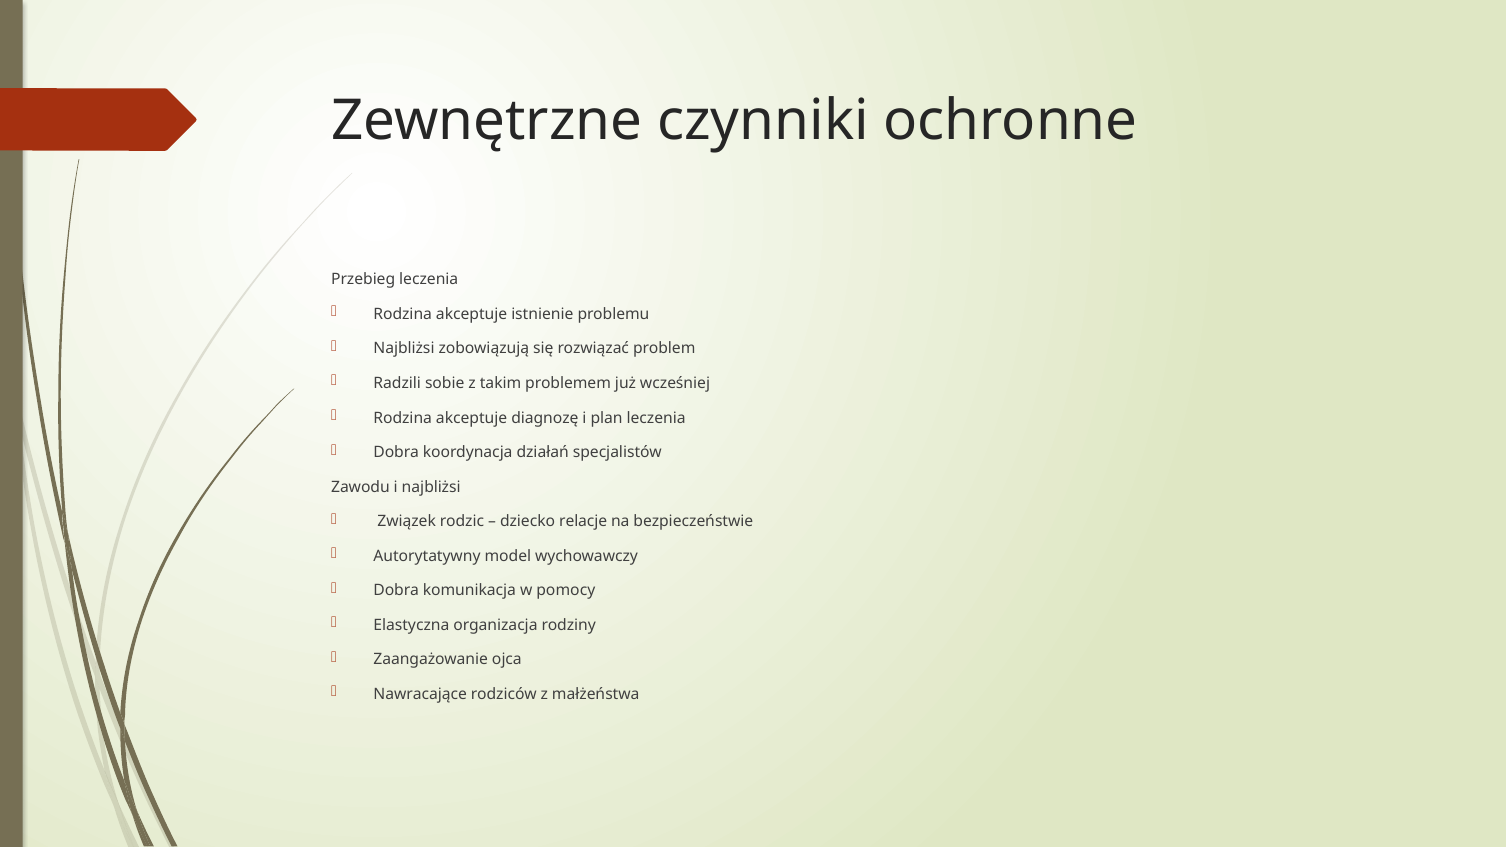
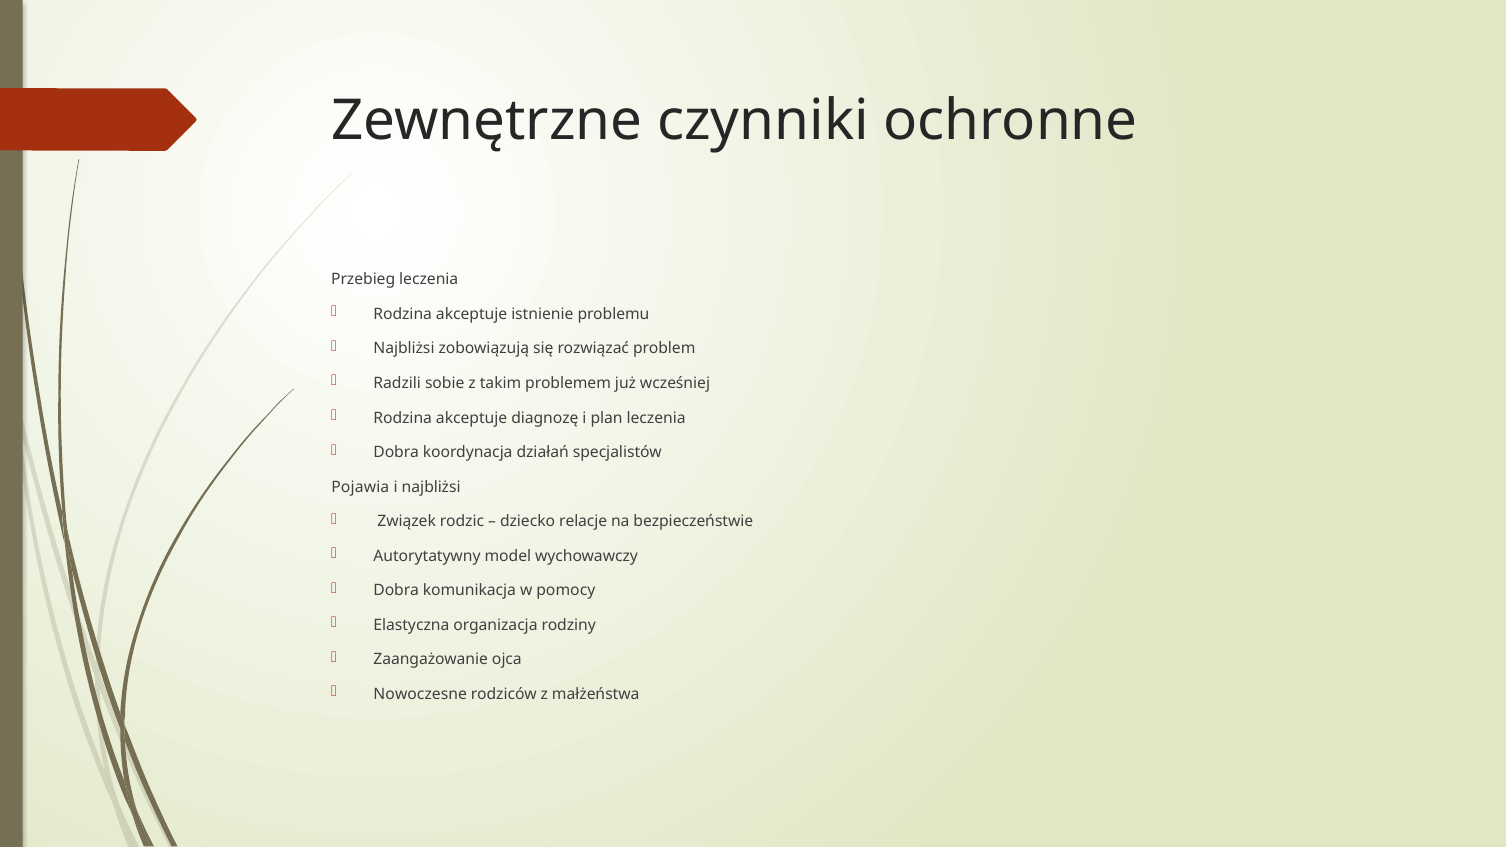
Zawodu: Zawodu -> Pojawia
Nawracające: Nawracające -> Nowoczesne
